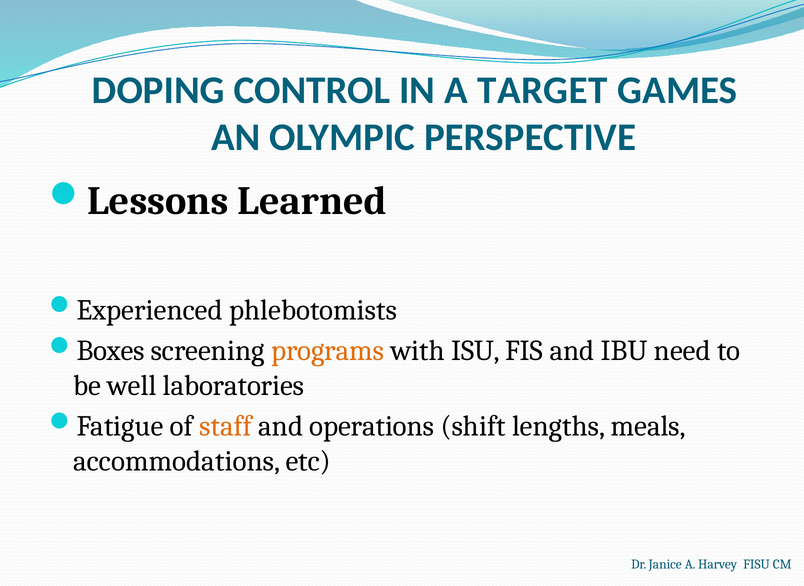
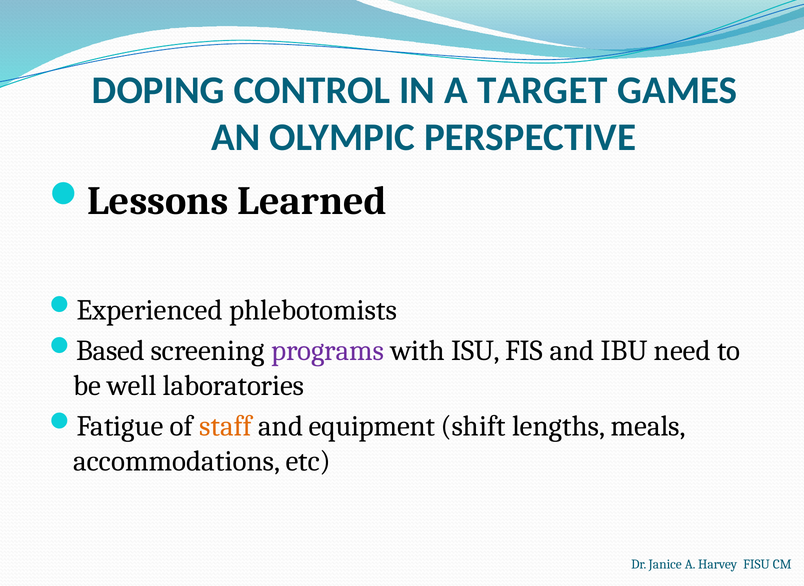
Boxes: Boxes -> Based
programs colour: orange -> purple
operations: operations -> equipment
